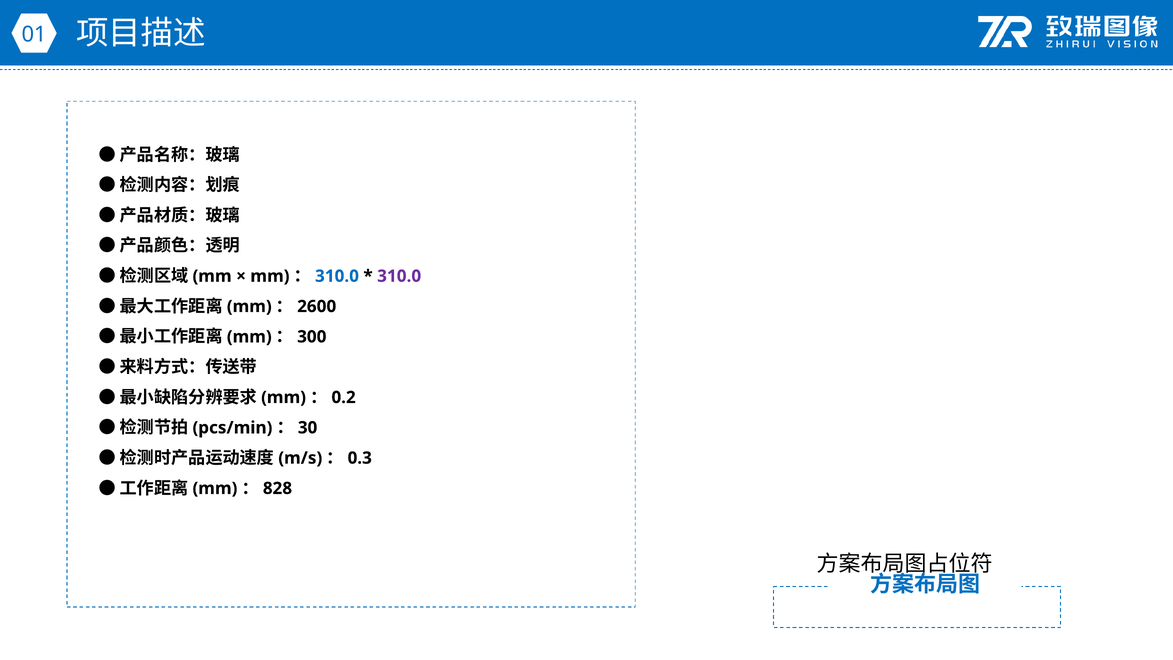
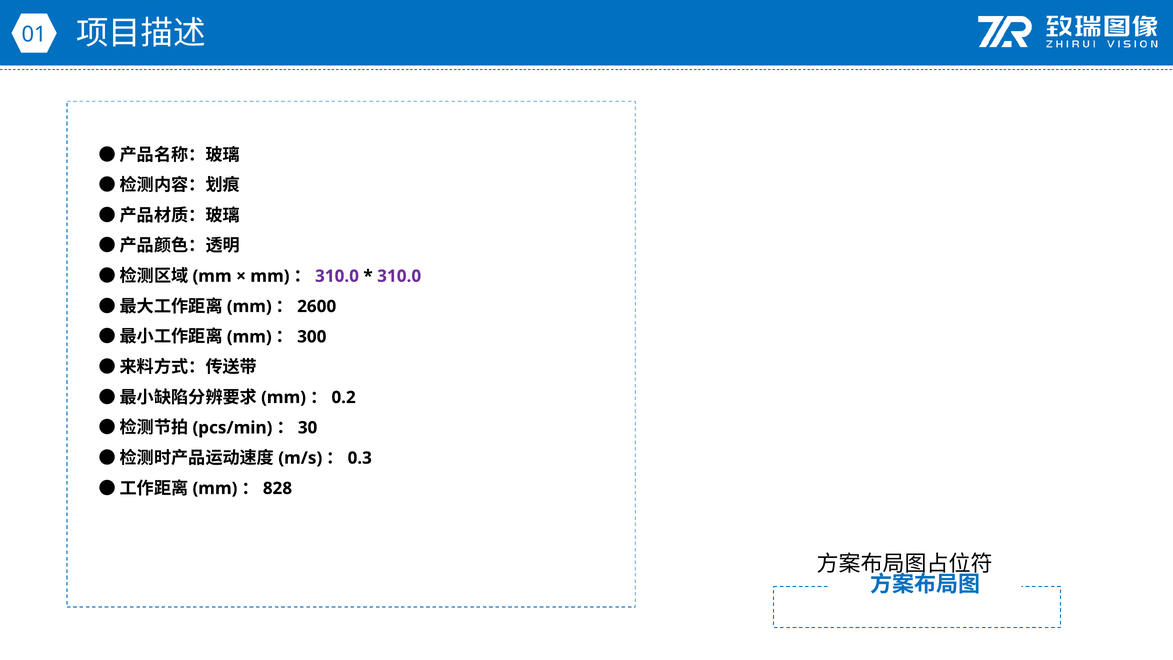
310.0 at (337, 276) colour: blue -> purple
